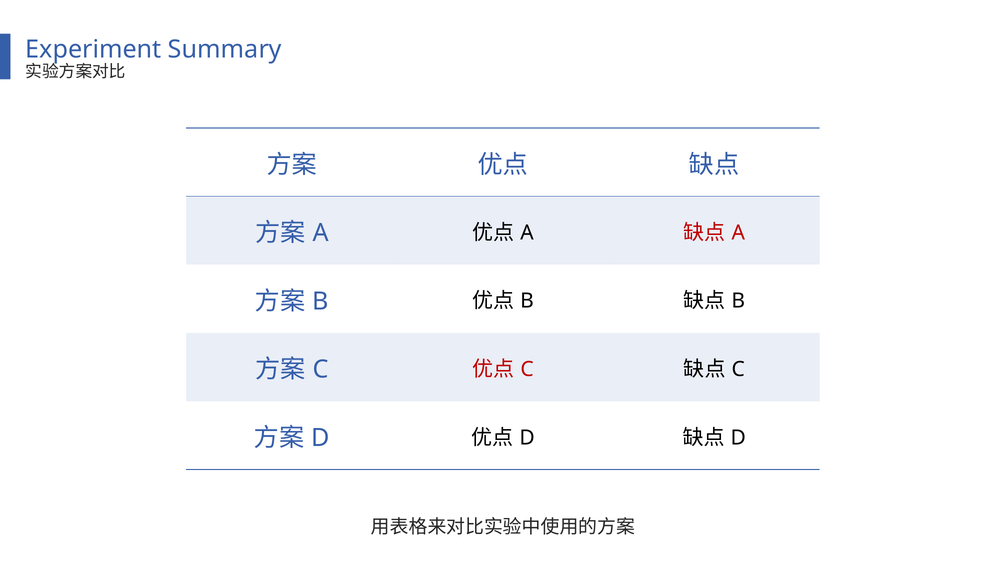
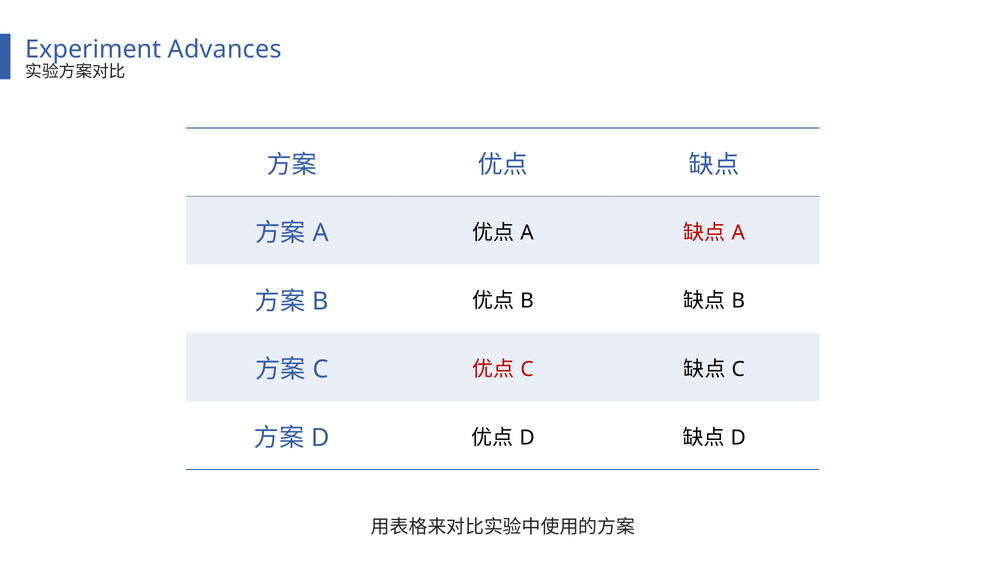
Summary: Summary -> Advances
